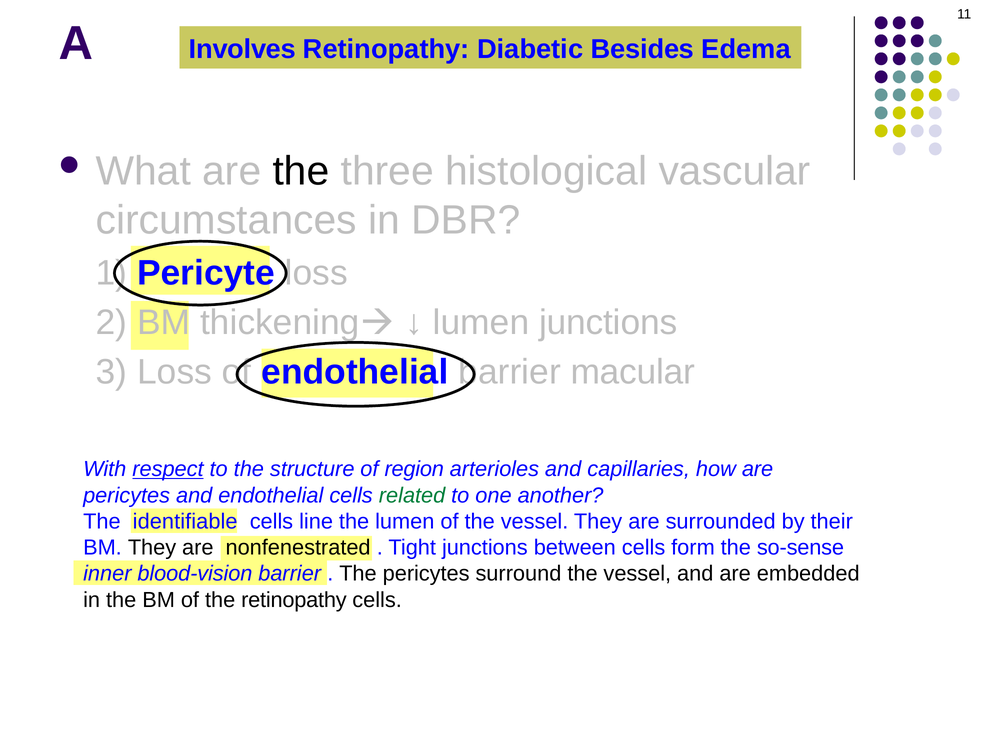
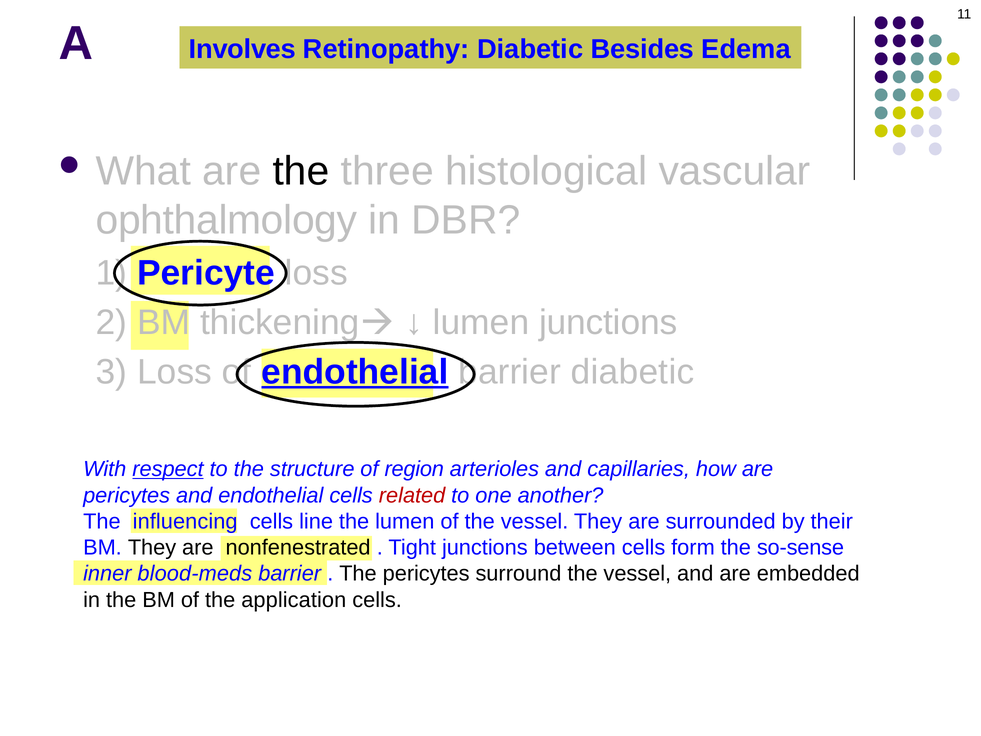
circumstances: circumstances -> ophthalmology
endothelial at (355, 372) underline: none -> present
barrier macular: macular -> diabetic
related colour: green -> red
identifiable: identifiable -> influencing
blood-vision: blood-vision -> blood-meds
the retinopathy: retinopathy -> application
